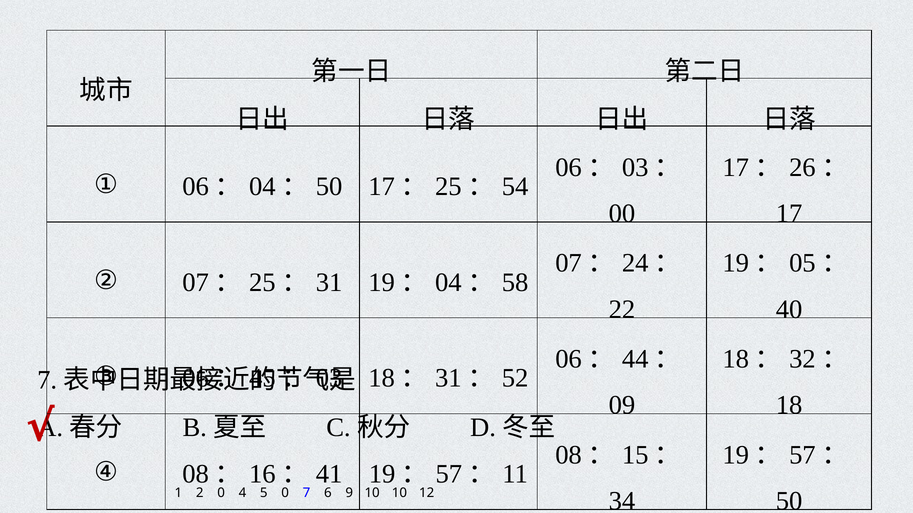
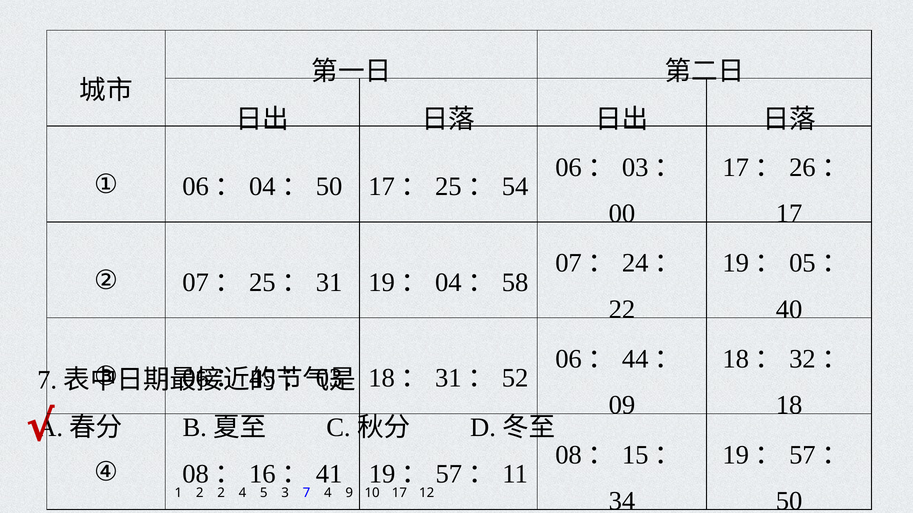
2 0: 0 -> 2
5 0: 0 -> 3
7 6: 6 -> 4
10 10: 10 -> 17
